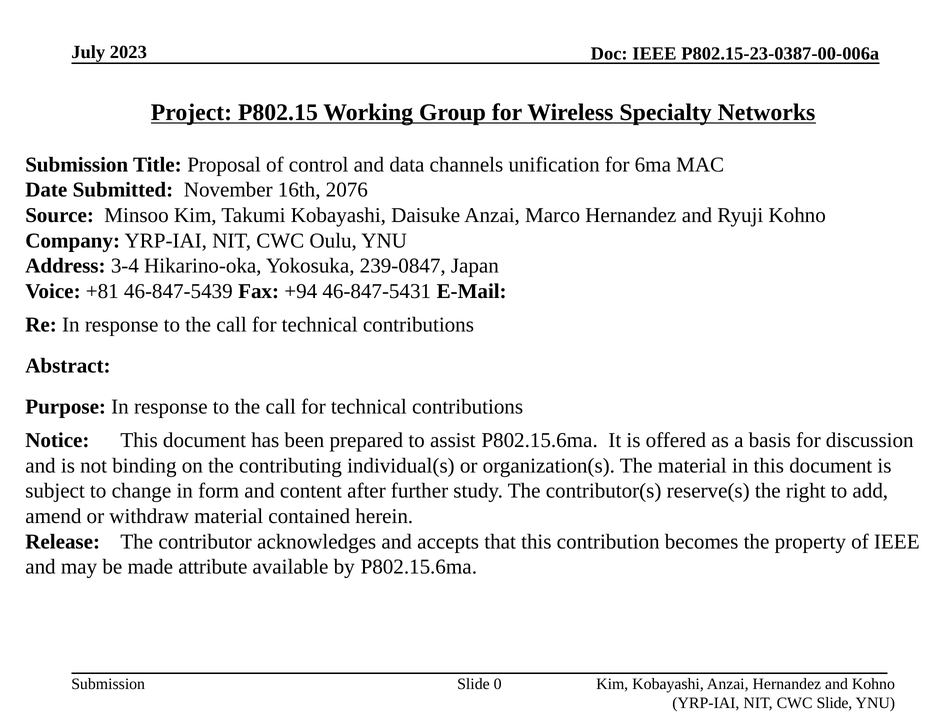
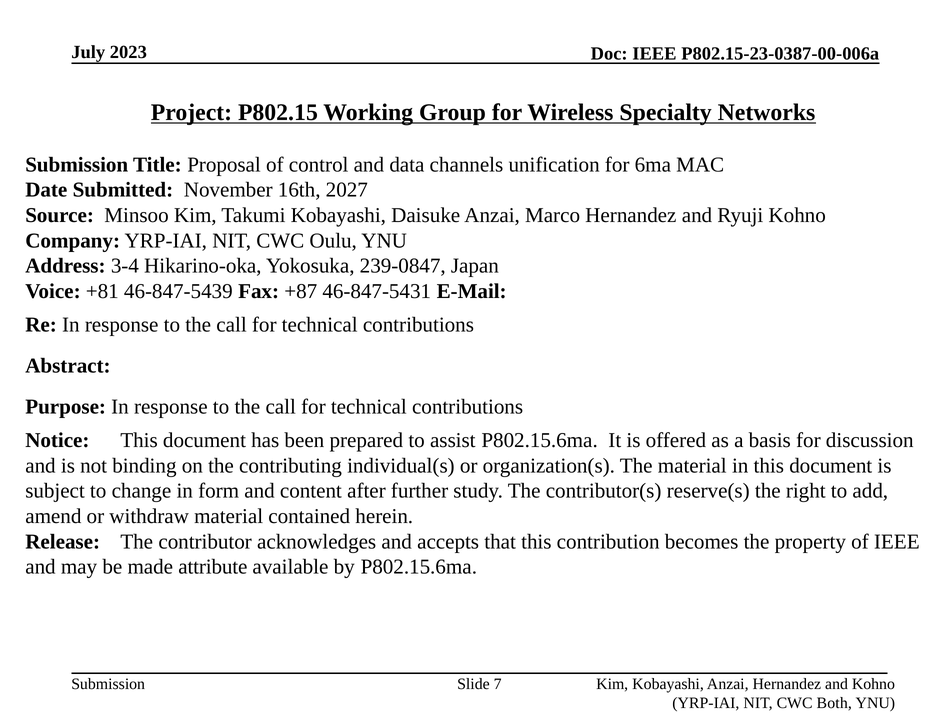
2076: 2076 -> 2027
+94: +94 -> +87
0: 0 -> 7
CWC Slide: Slide -> Both
